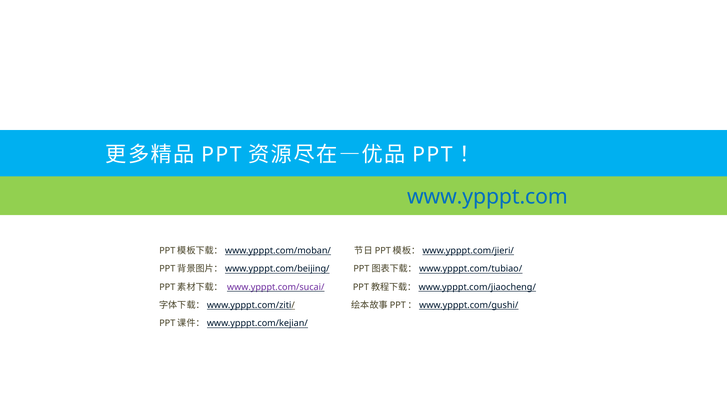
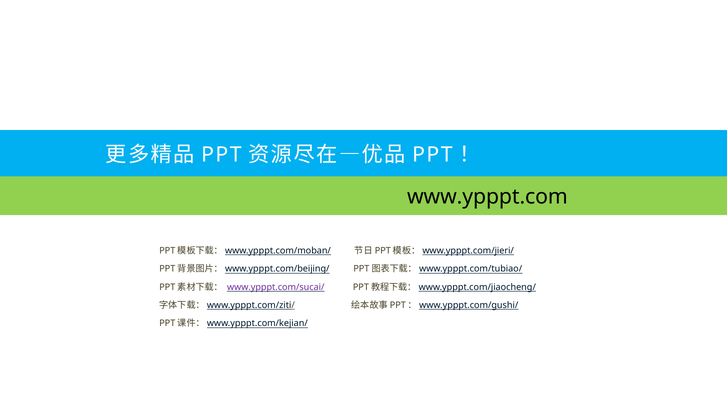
www.ypppt.com colour: blue -> black
